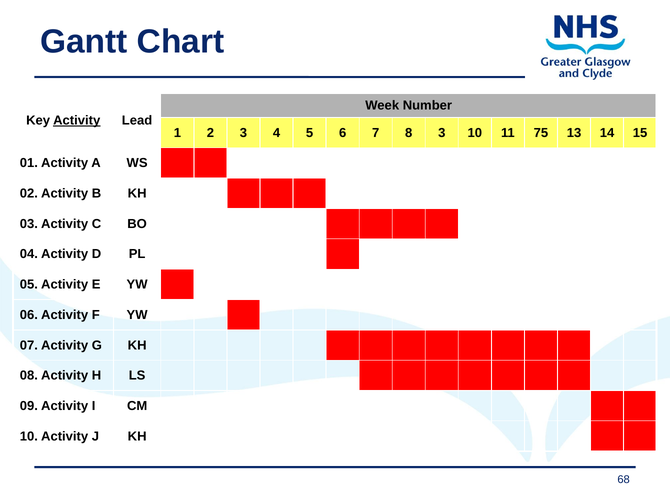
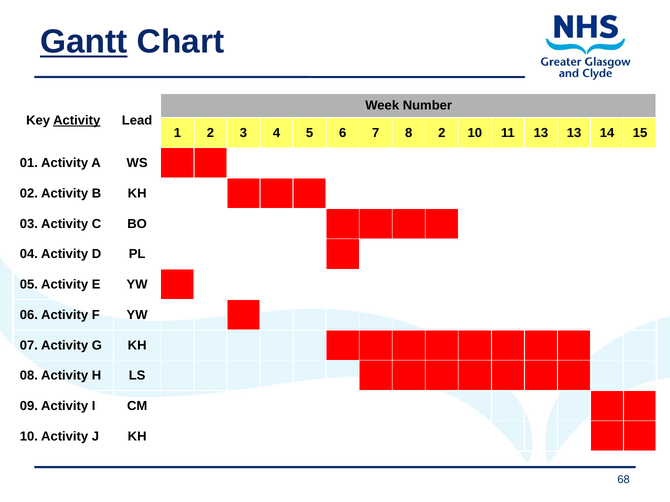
Gantt underline: none -> present
8 3: 3 -> 2
11 75: 75 -> 13
